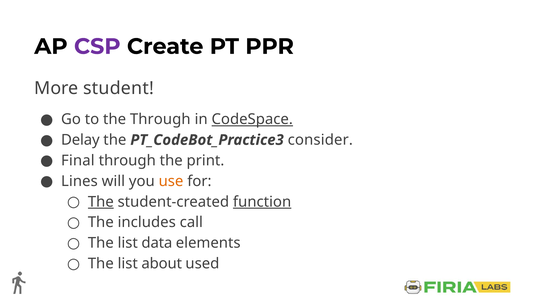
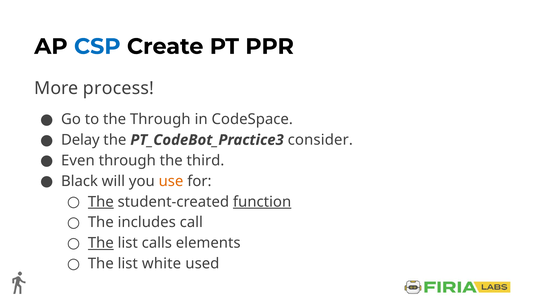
CSP colour: purple -> blue
student: student -> process
CodeSpace underline: present -> none
Final: Final -> Even
print: print -> third
Lines: Lines -> Black
The at (101, 243) underline: none -> present
data: data -> calls
about: about -> white
